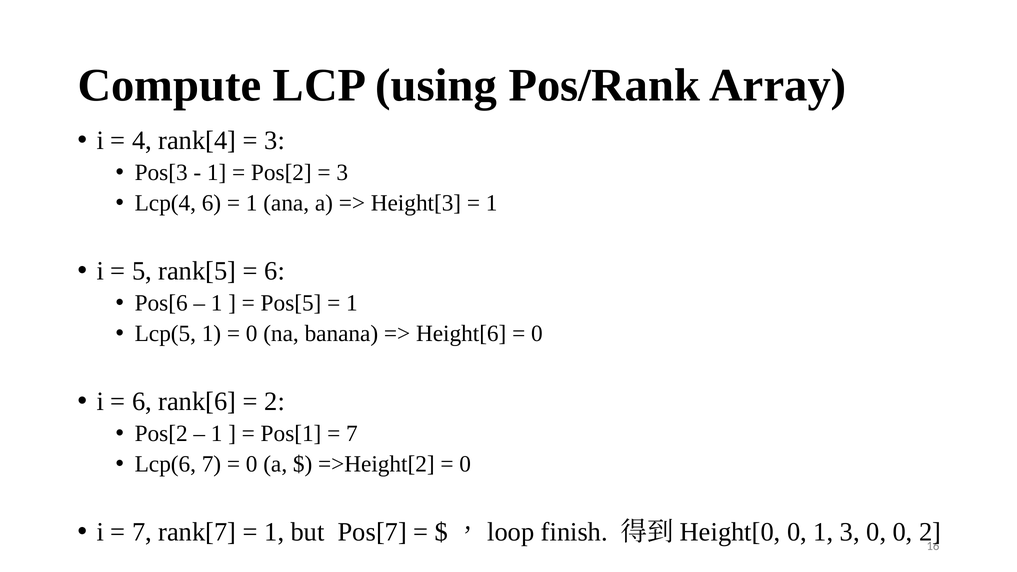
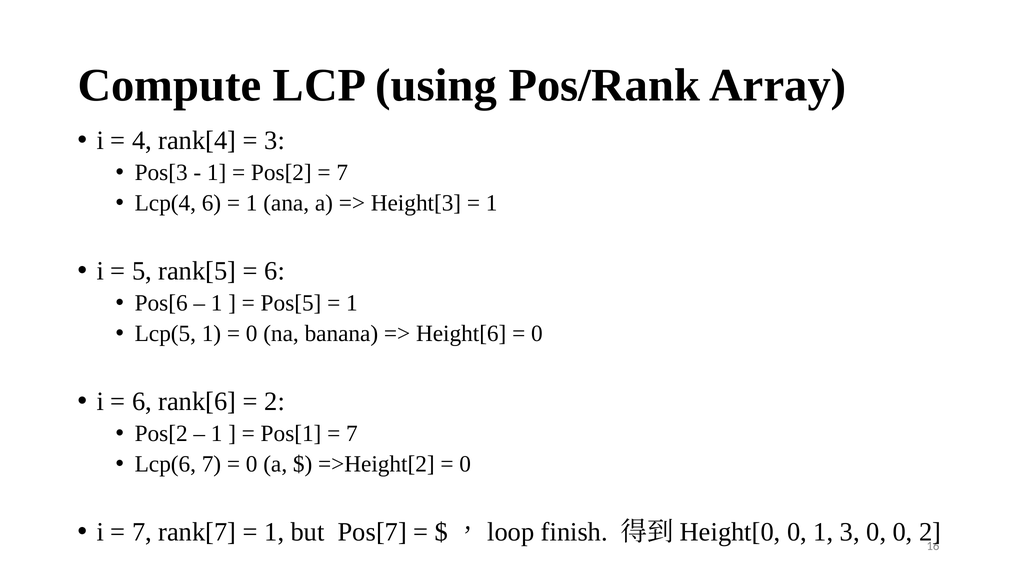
3 at (342, 173): 3 -> 7
